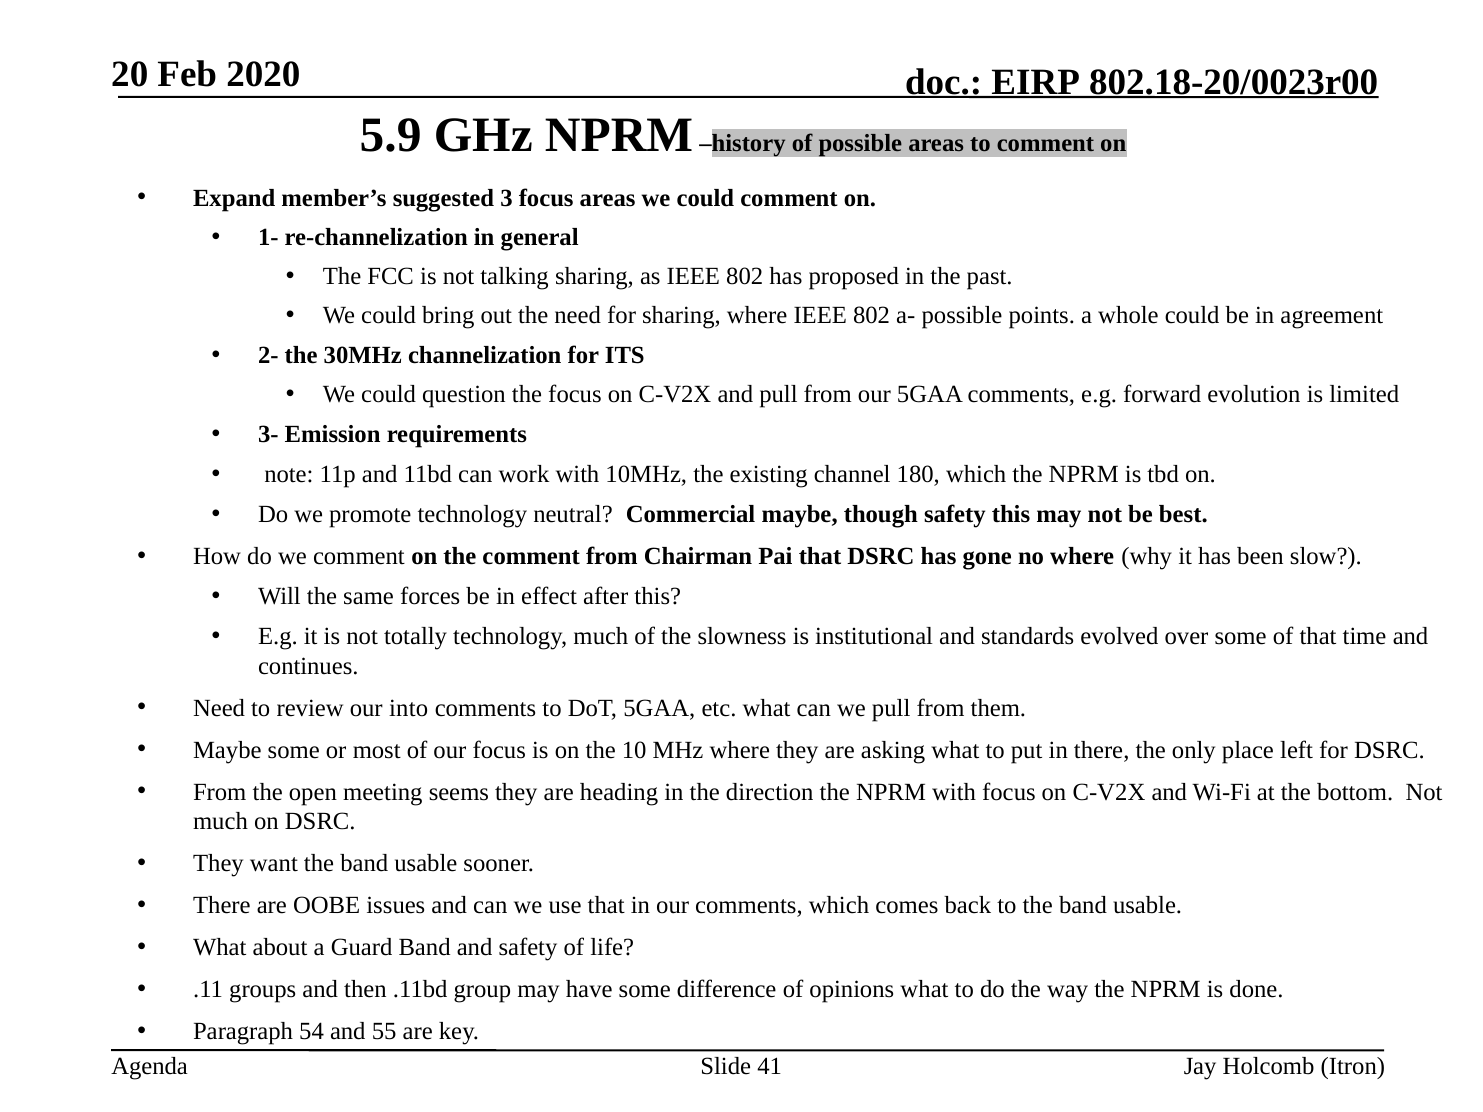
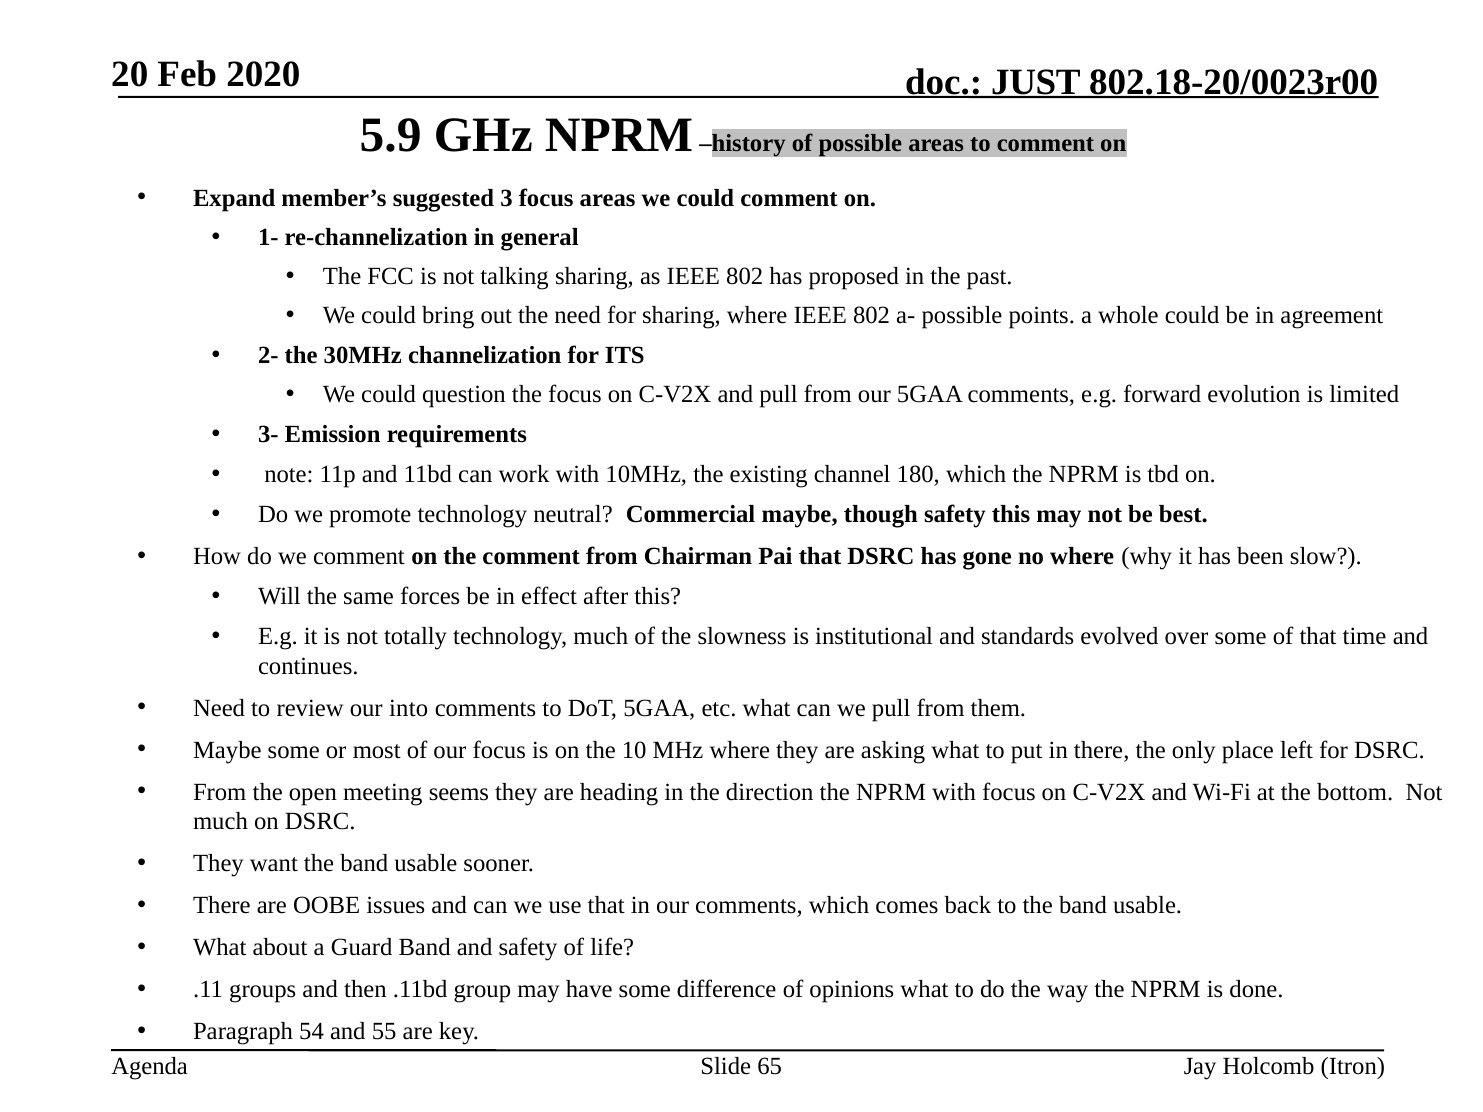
EIRP: EIRP -> JUST
41: 41 -> 65
